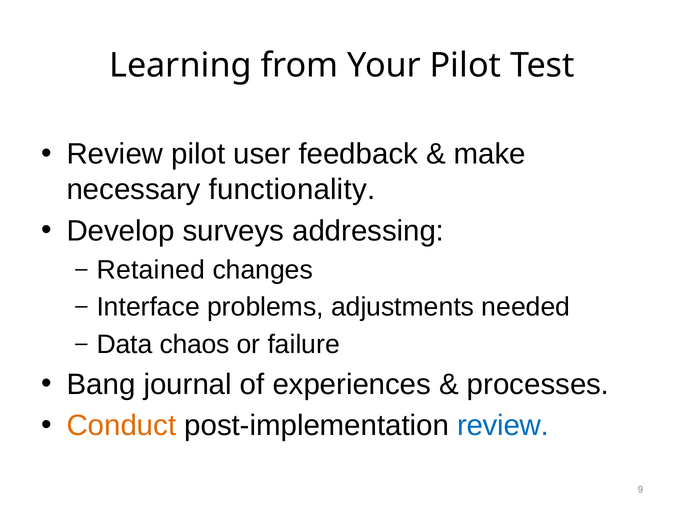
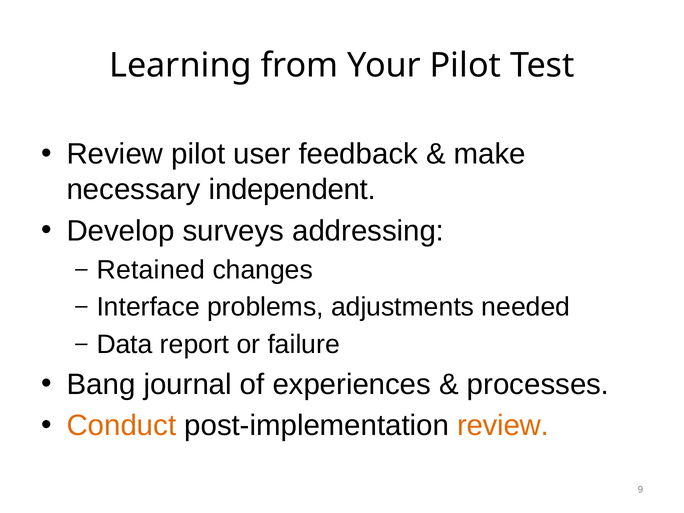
functionality: functionality -> independent
chaos: chaos -> report
review at (503, 426) colour: blue -> orange
